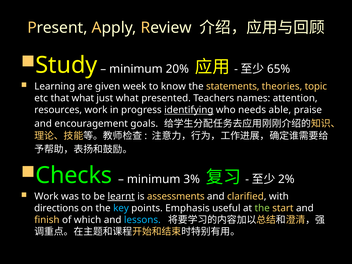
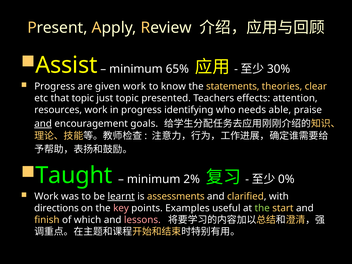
Study: Study -> Assist
20%: 20% -> 65%
65%: 65% -> 30%
Learning at (55, 86): Learning -> Progress
given week: week -> work
topic: topic -> clear
that what: what -> topic
just what: what -> topic
names: names -> effects
identifying underline: present -> none
and at (43, 124) underline: none -> present
Checks: Checks -> Taught
3%: 3% -> 2%
2%: 2% -> 0%
key colour: light blue -> pink
Emphasis: Emphasis -> Examples
lessons colour: light blue -> pink
